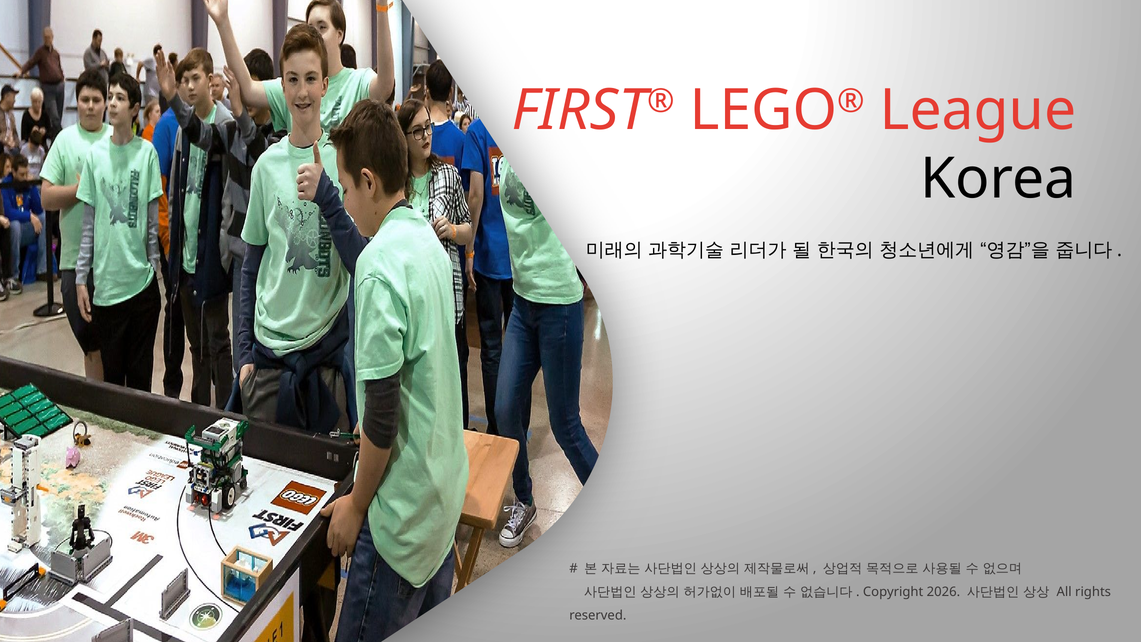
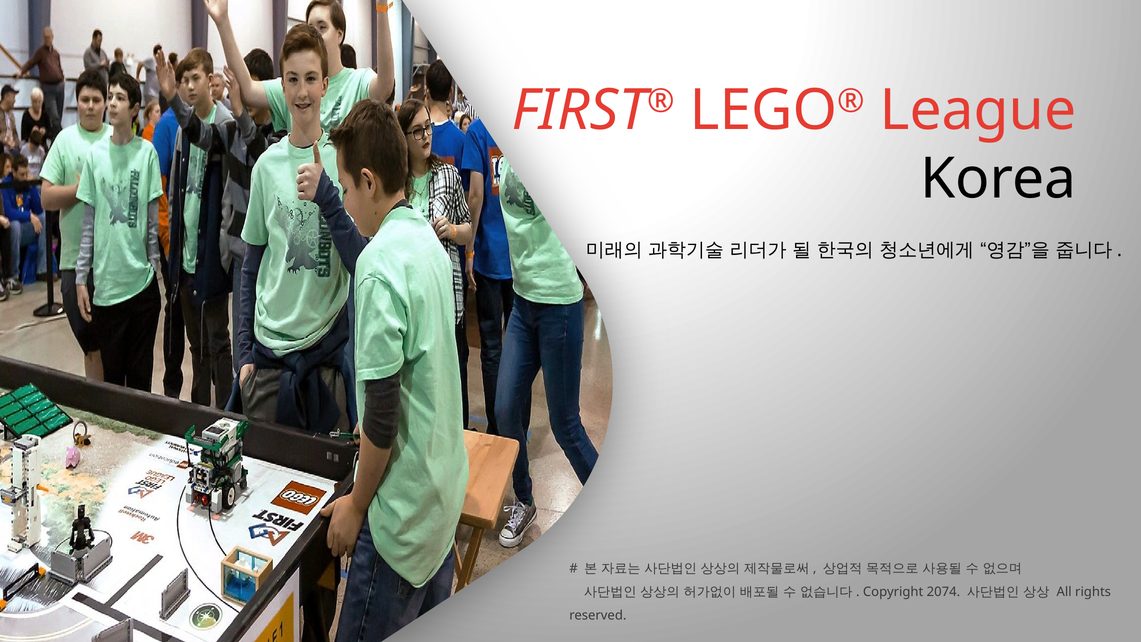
2026: 2026 -> 2074
